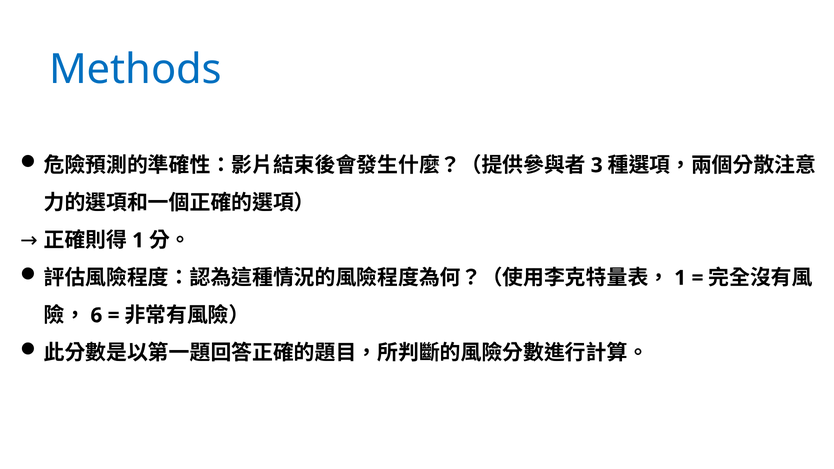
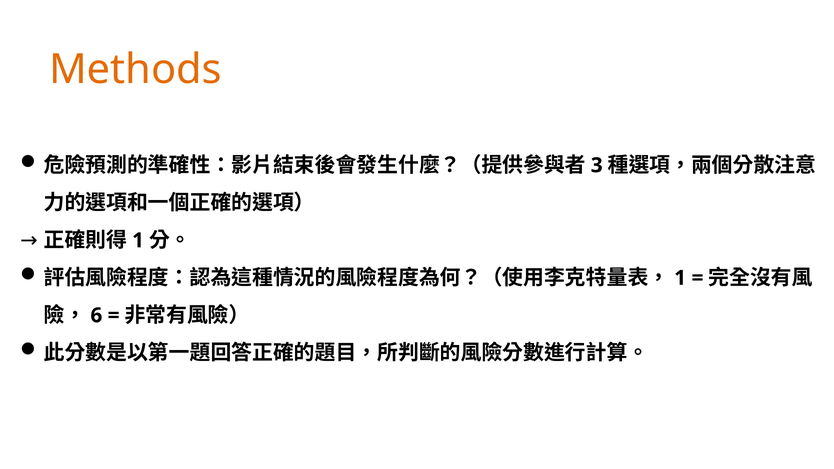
Methods colour: blue -> orange
